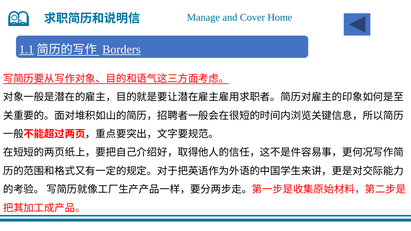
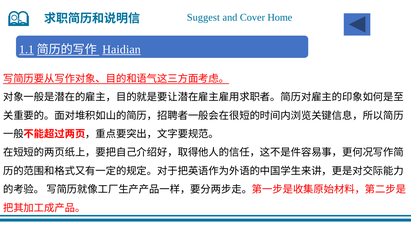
Manage: Manage -> Suggest
Borders: Borders -> Haidian
